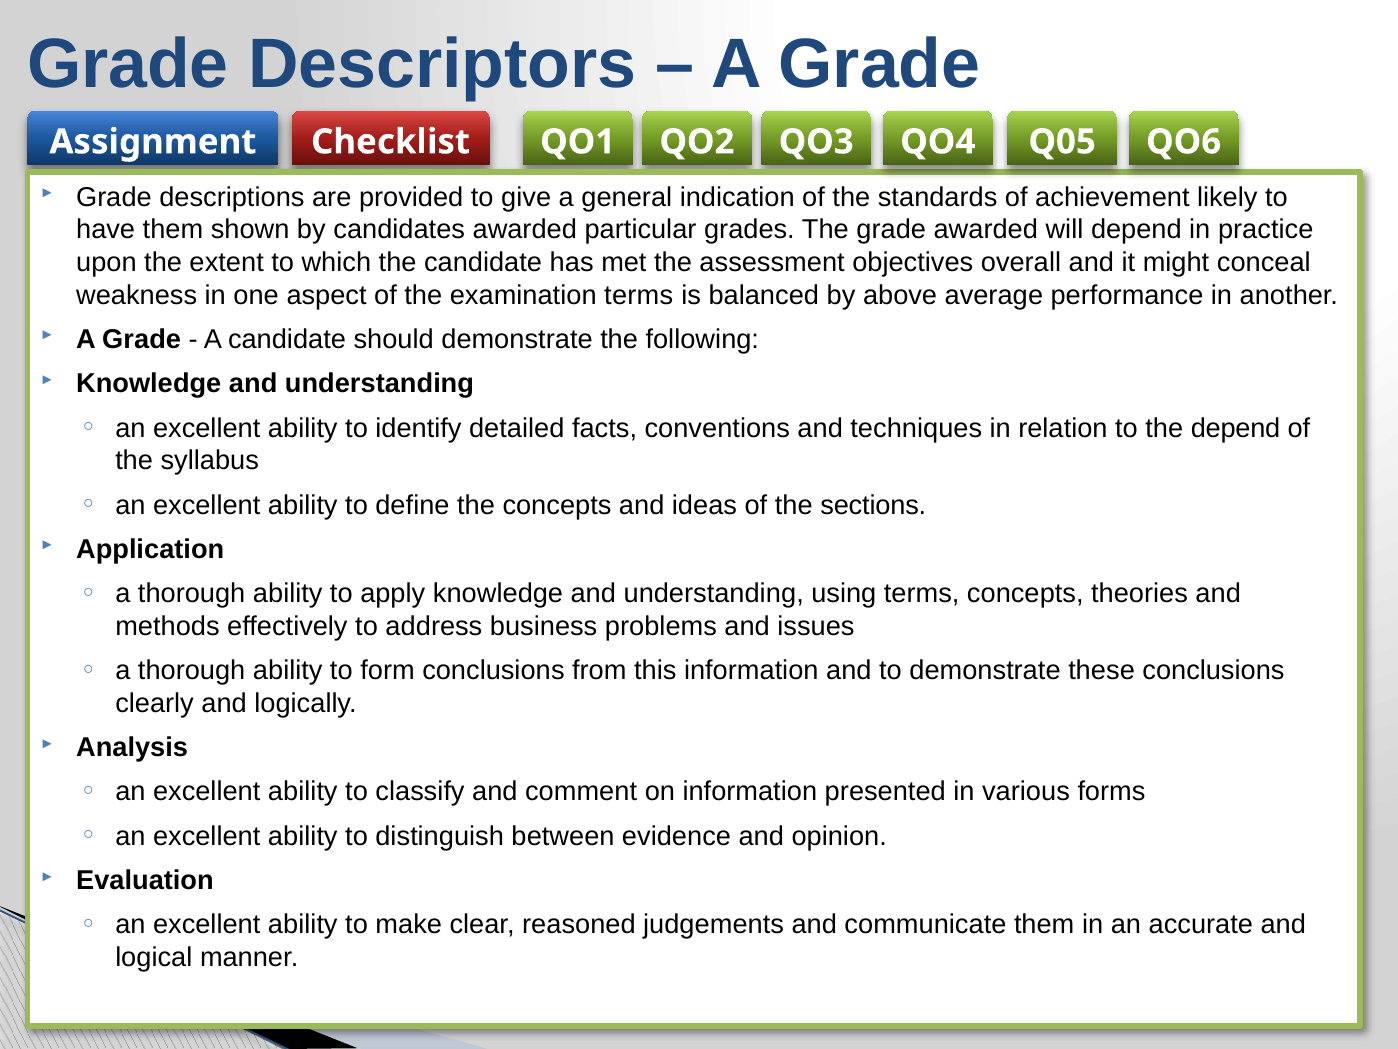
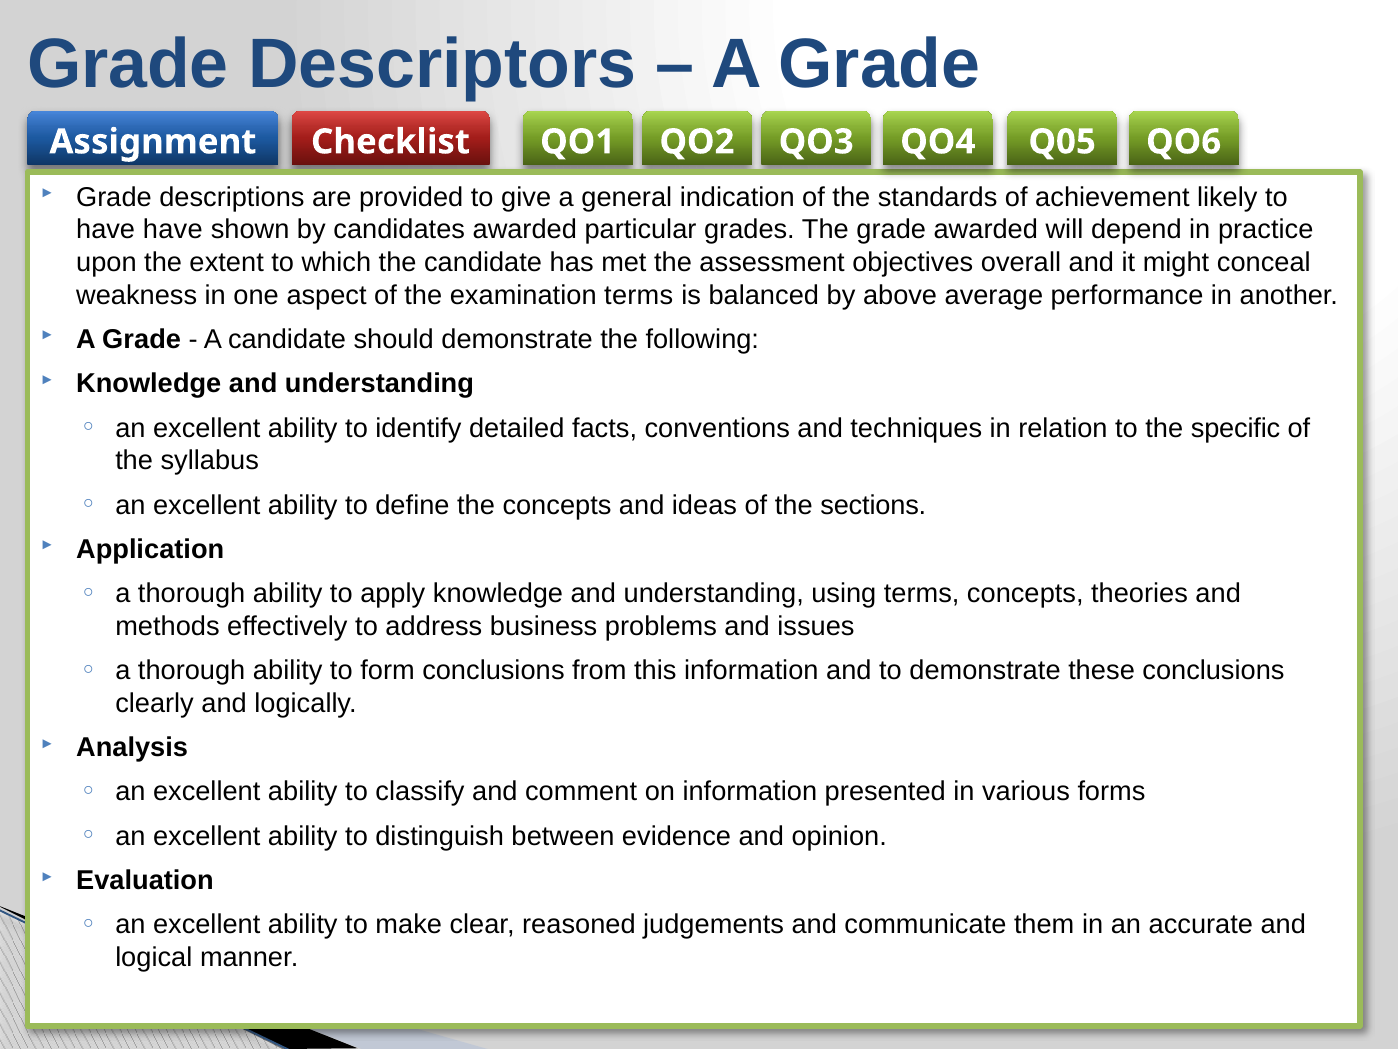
have them: them -> have
the depend: depend -> specific
